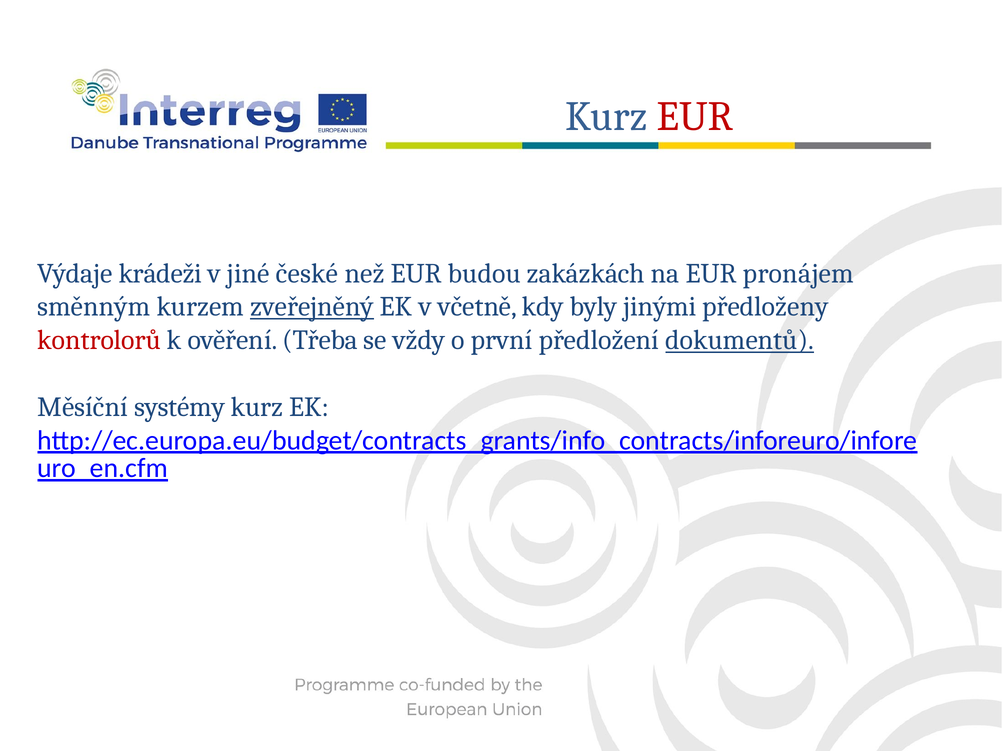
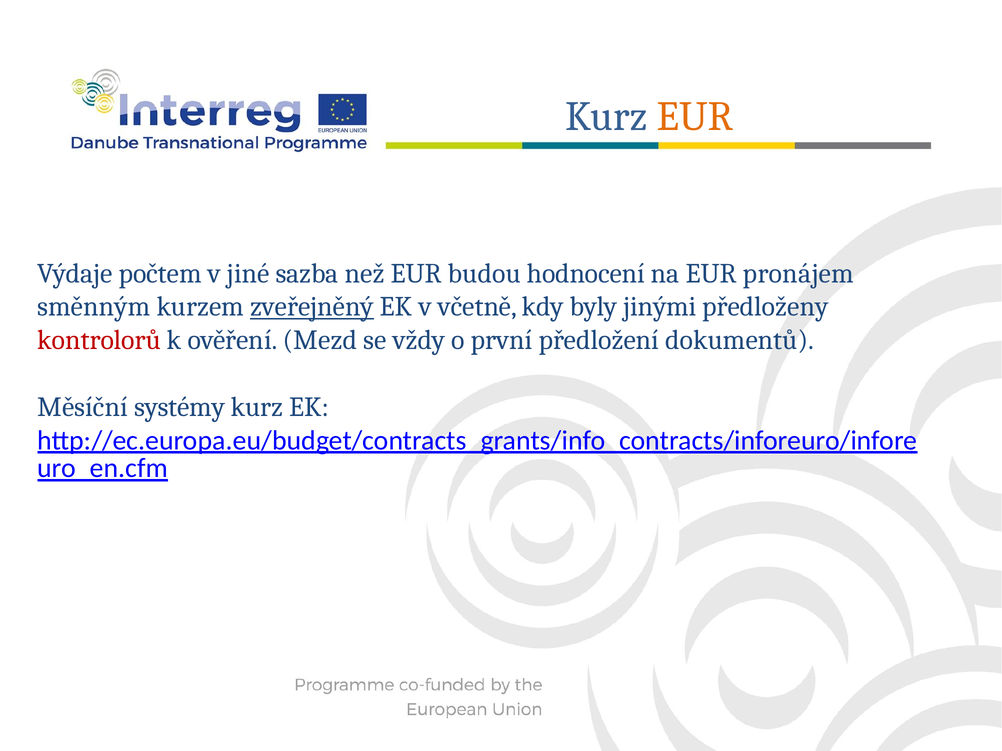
EUR at (695, 117) colour: red -> orange
krádeži: krádeži -> počtem
české: české -> sazba
zakázkách: zakázkách -> hodnocení
Třeba: Třeba -> Mezd
dokumentů underline: present -> none
